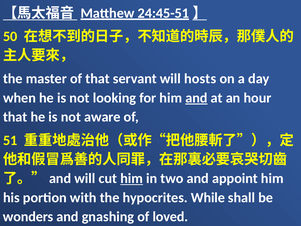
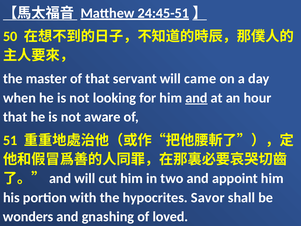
hosts: hosts -> came
him at (132, 178) underline: present -> none
While: While -> Savor
